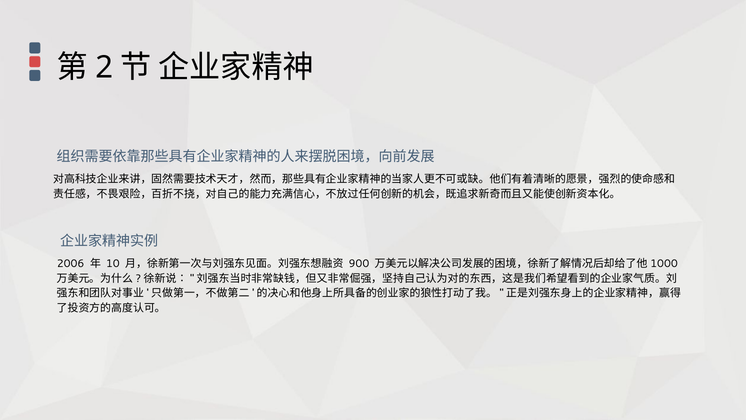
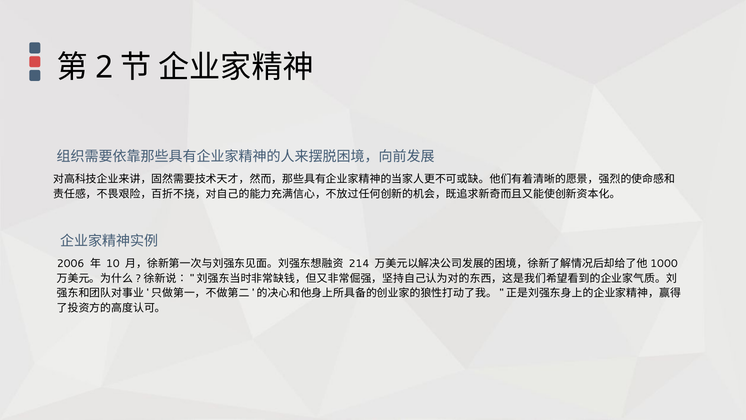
900: 900 -> 214
